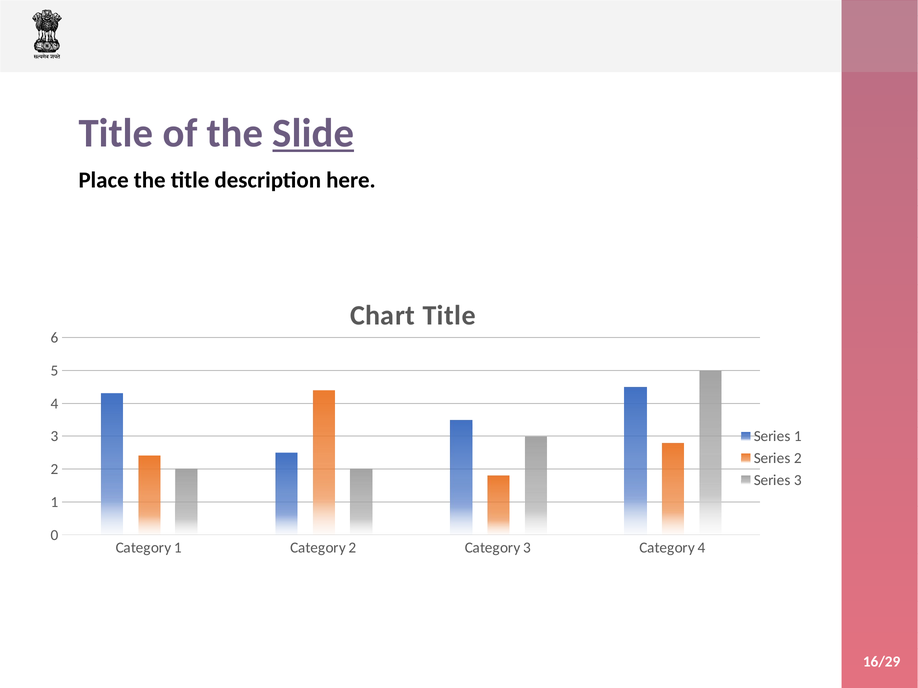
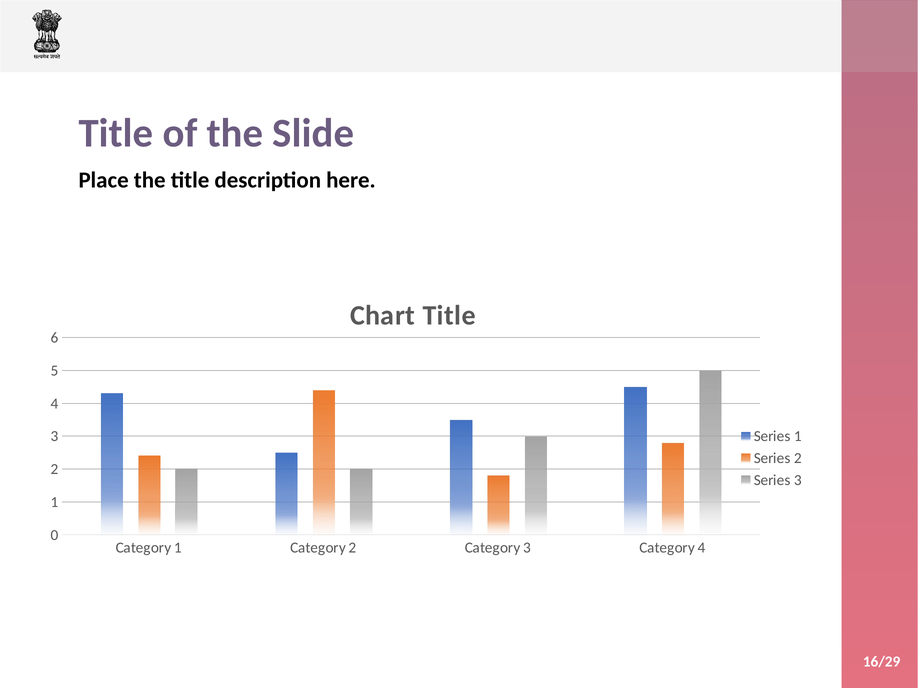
Slide underline: present -> none
